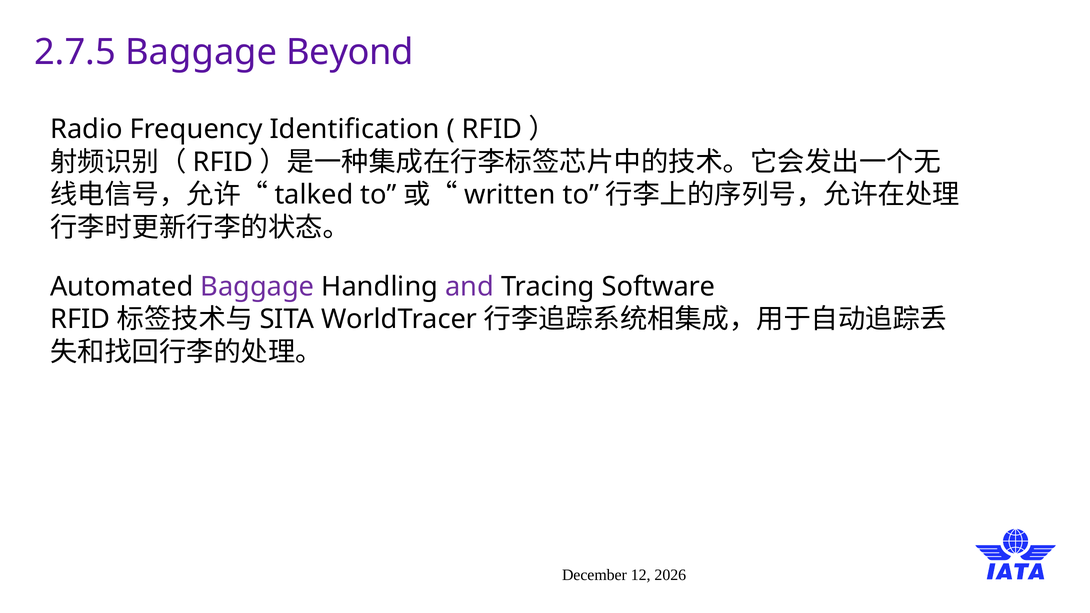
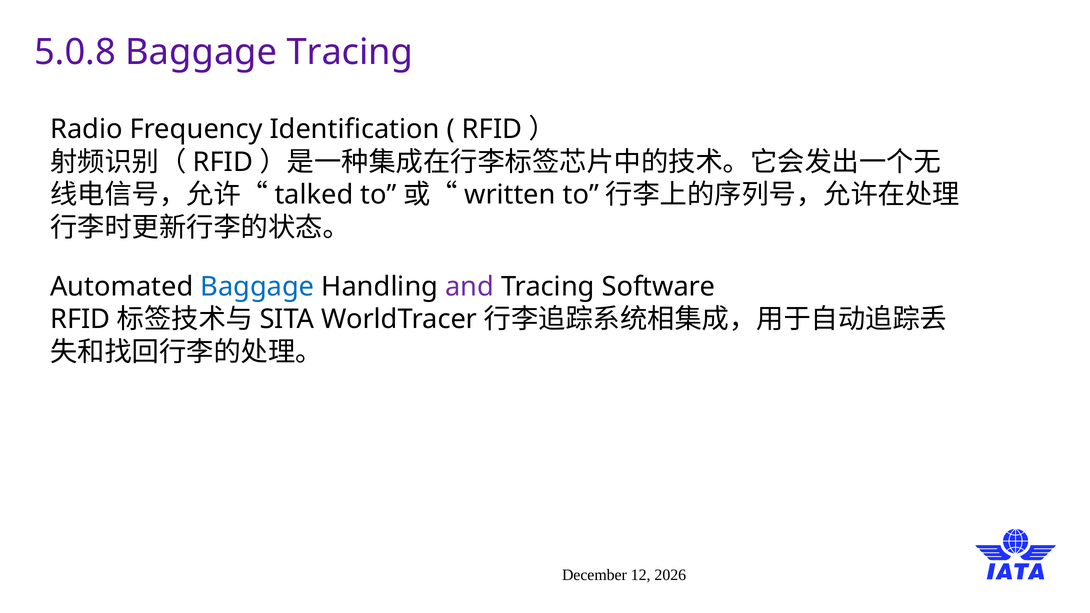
2.7.5: 2.7.5 -> 5.0.8
Baggage Beyond: Beyond -> Tracing
Baggage at (257, 287) colour: purple -> blue
